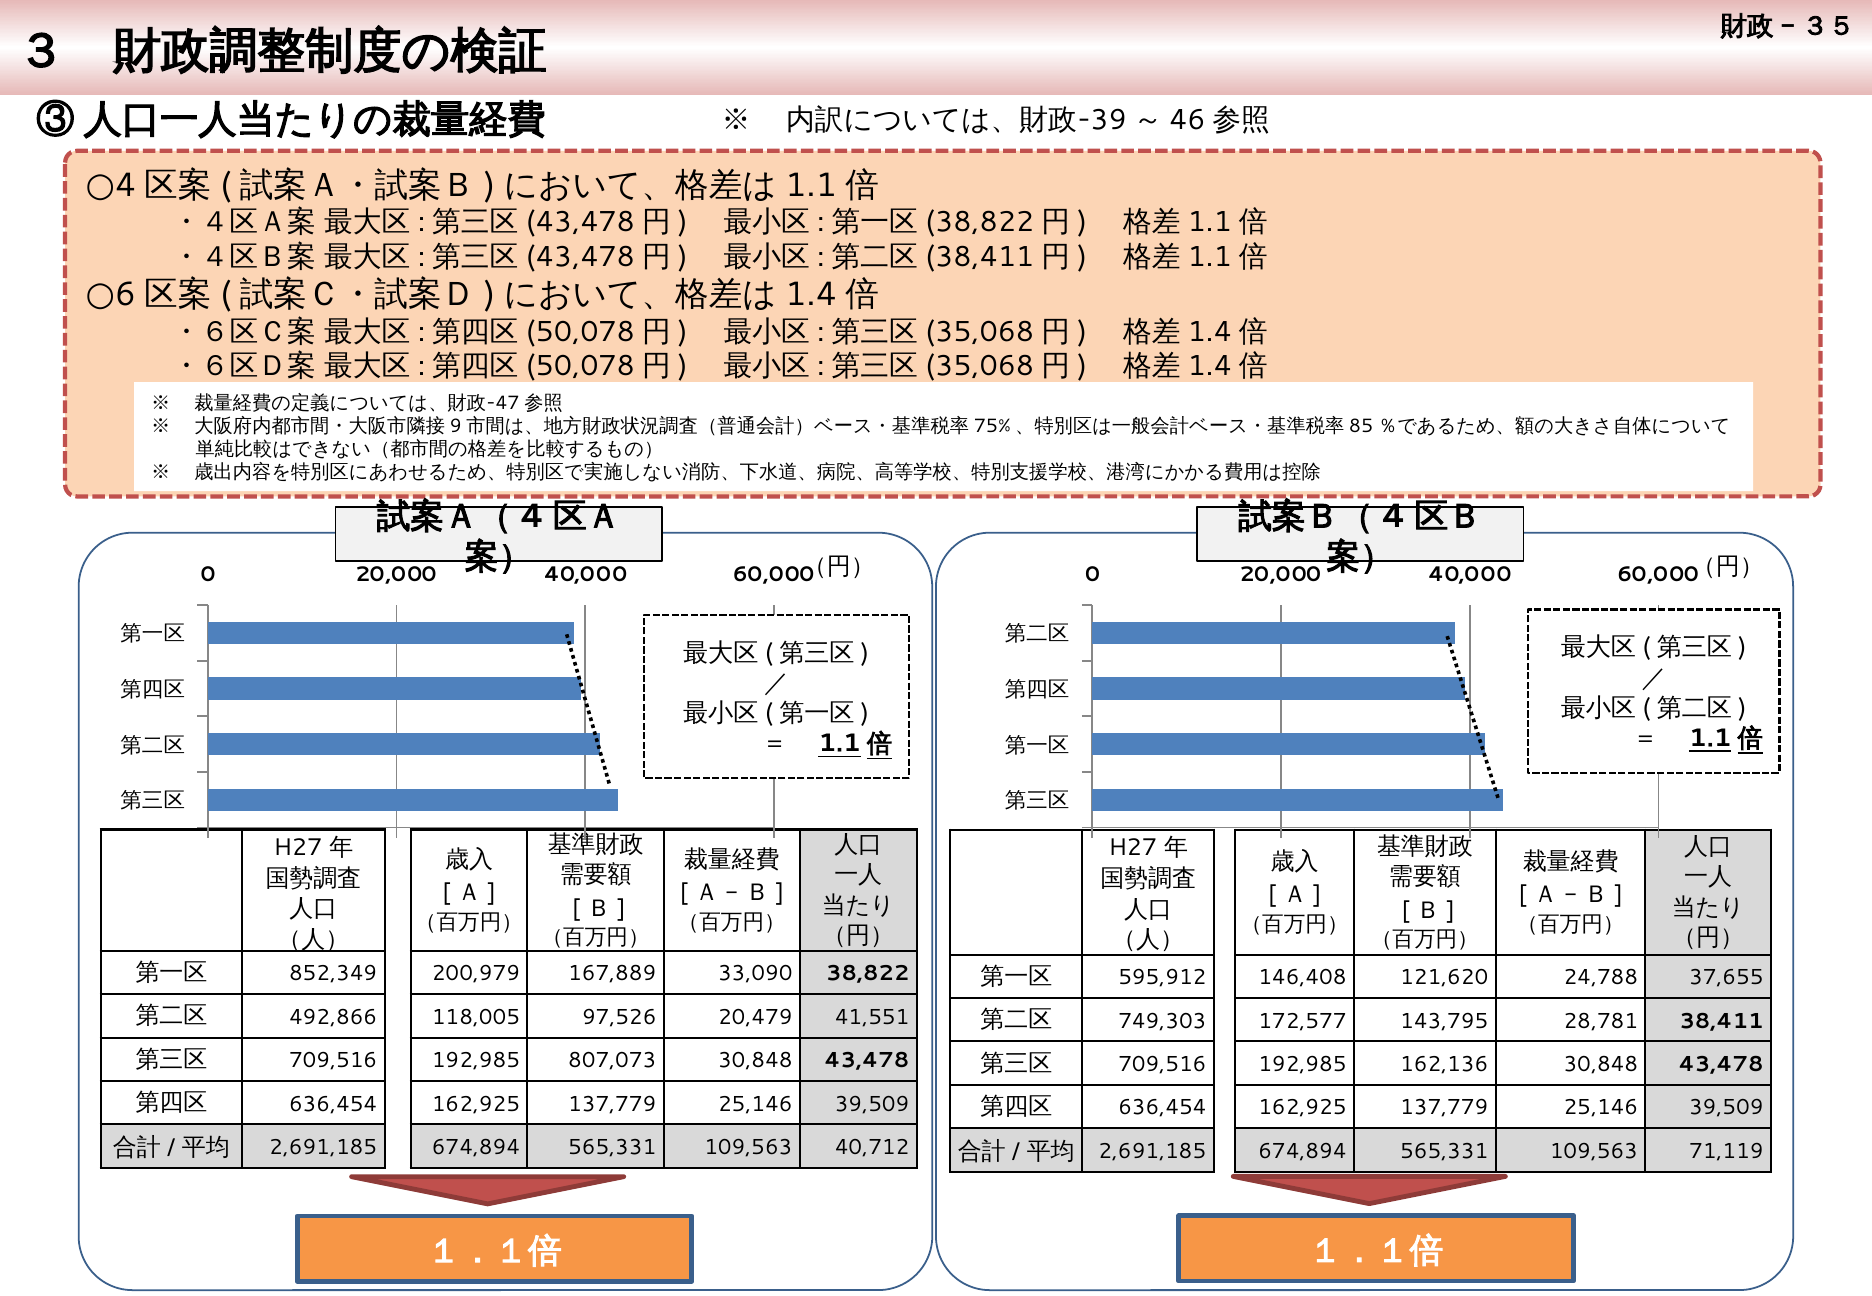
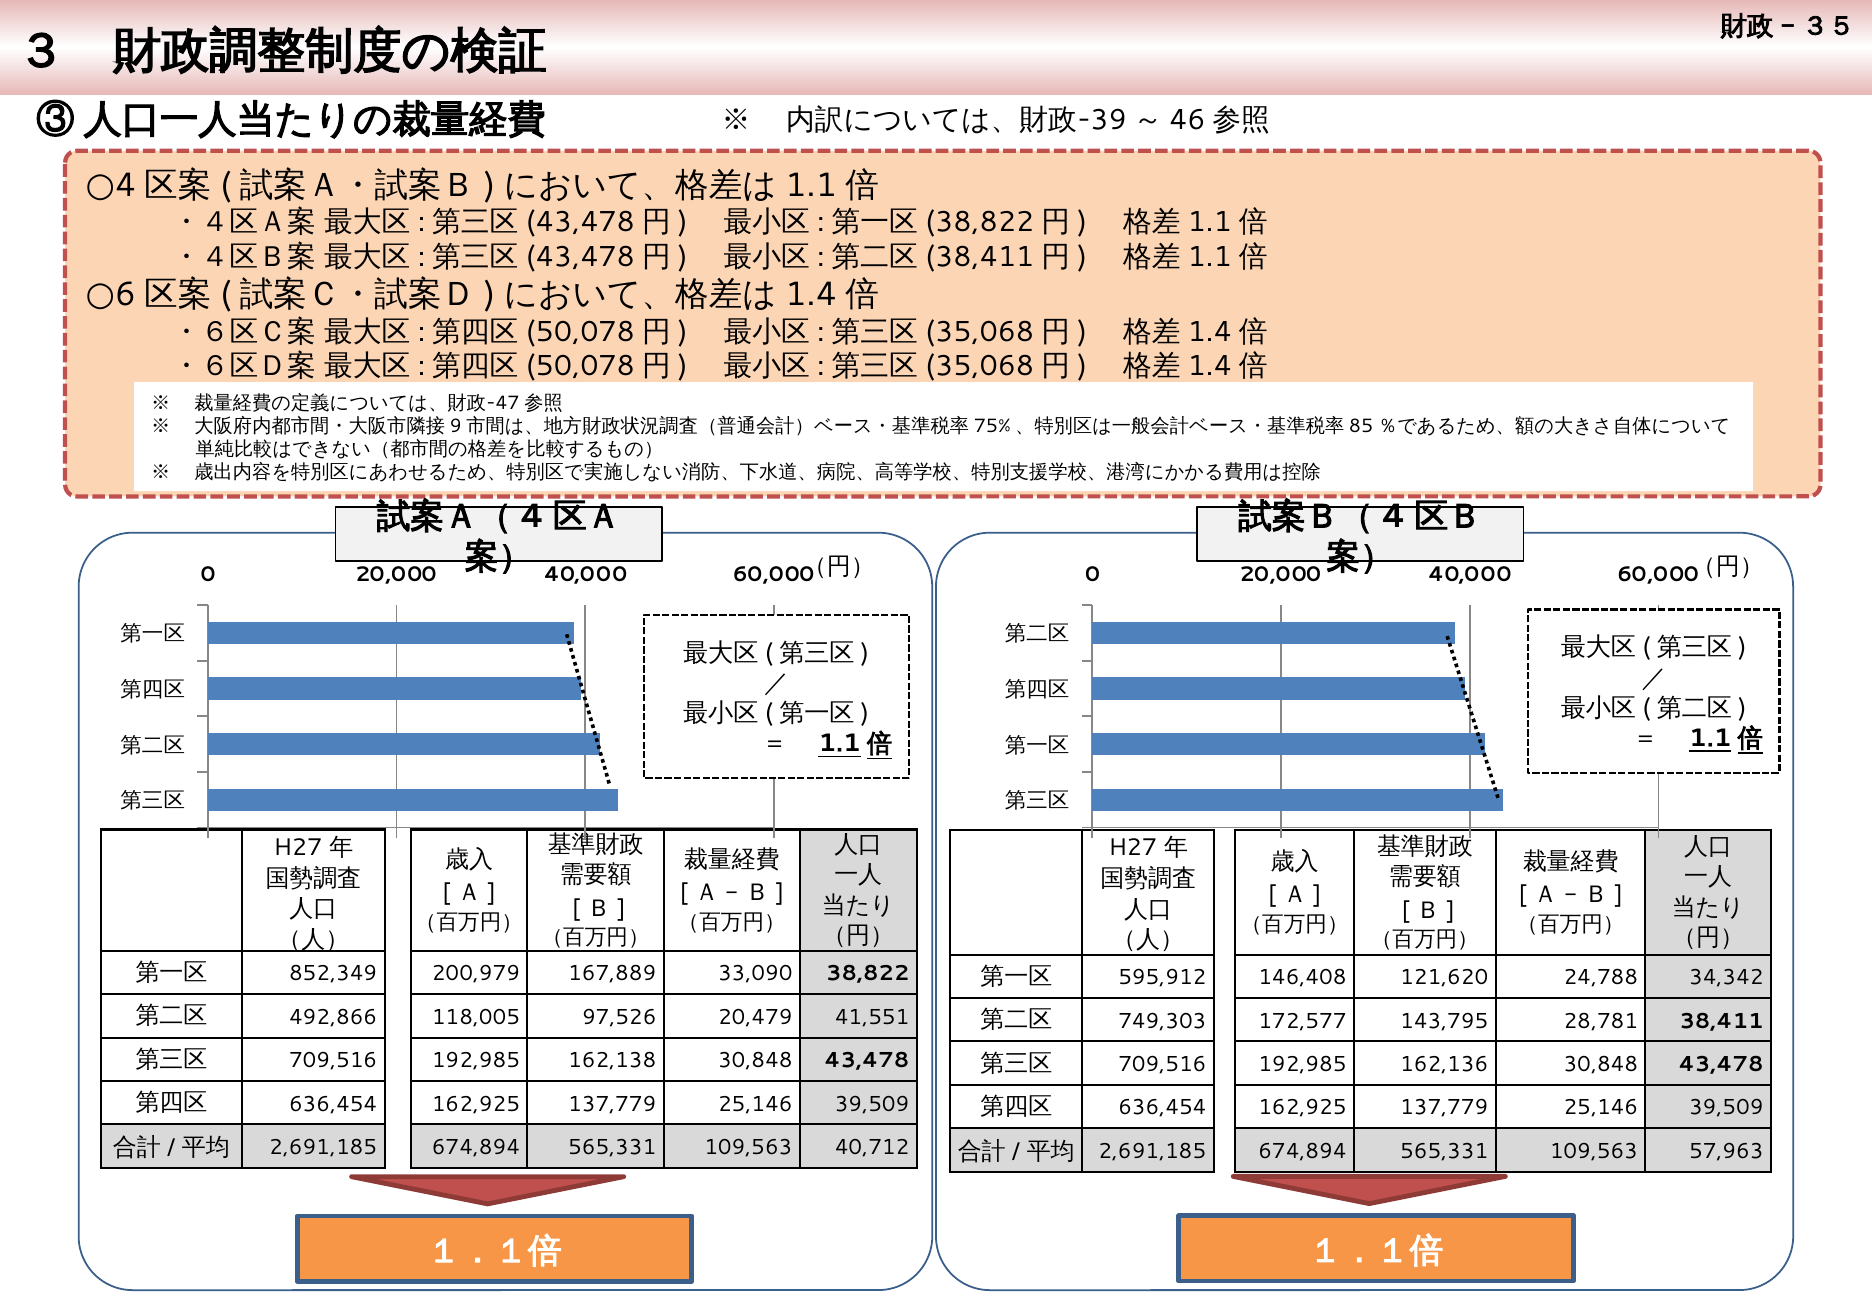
37,655: 37,655 -> 34,342
807,073: 807,073 -> 162,138
71,119: 71,119 -> 57,963
